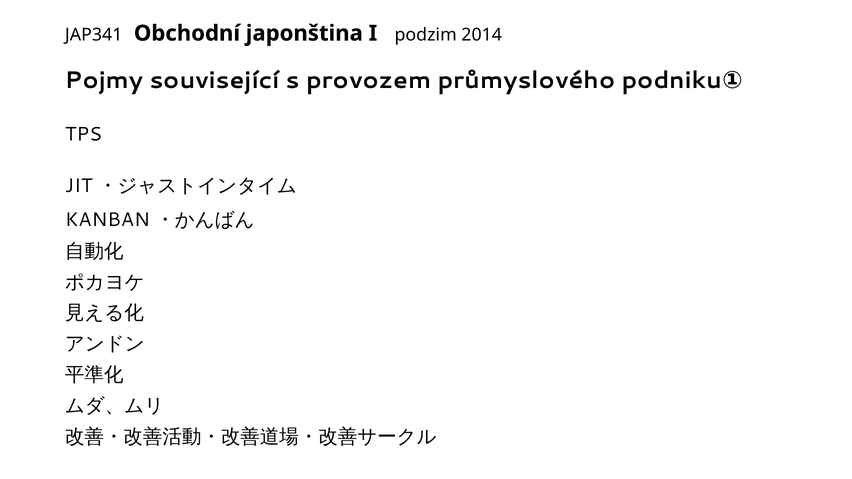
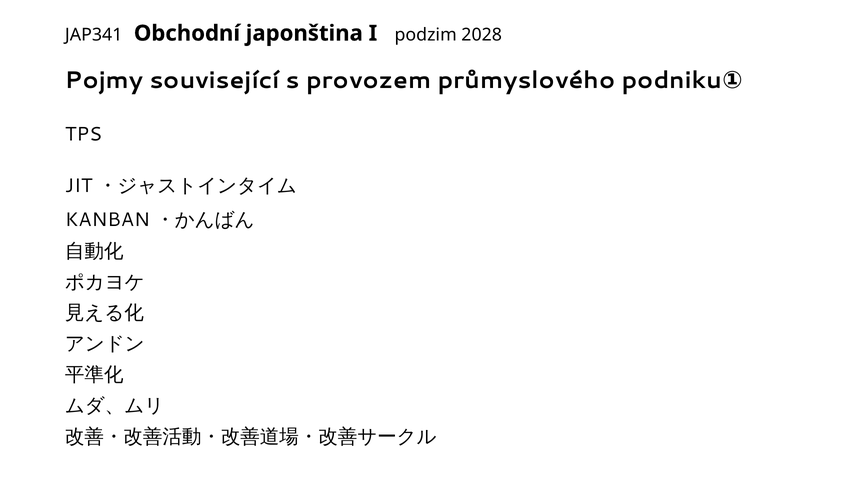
2014: 2014 -> 2028
